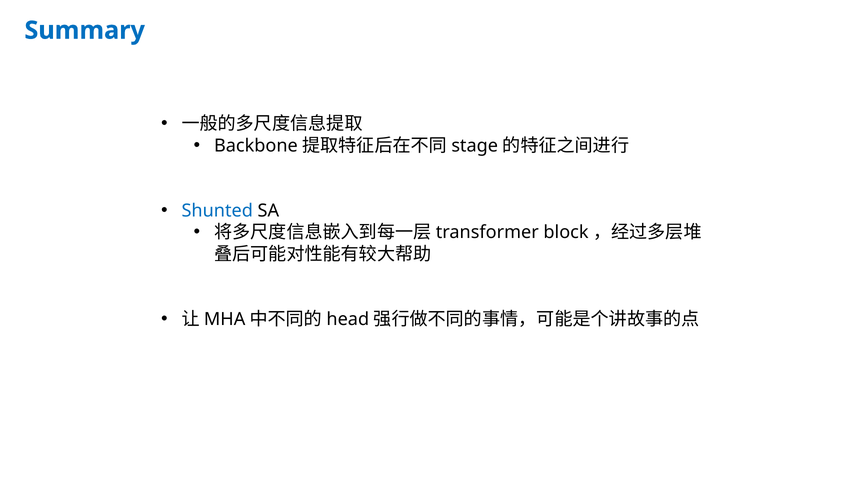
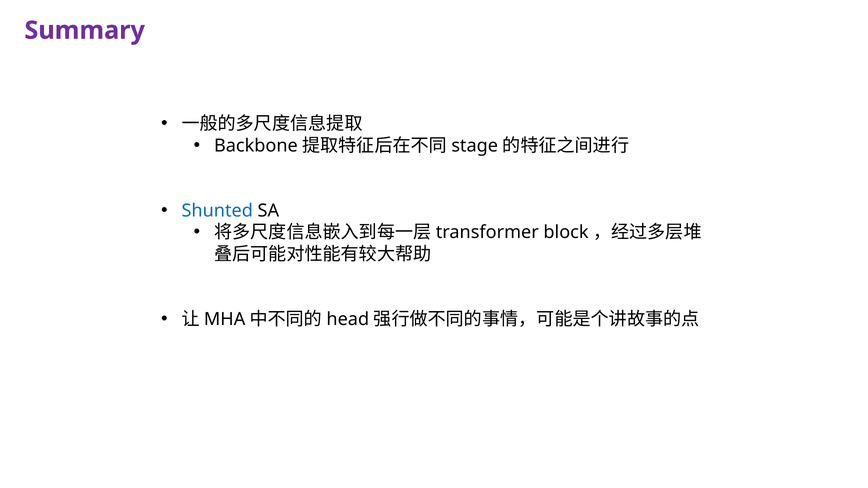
Summary colour: blue -> purple
